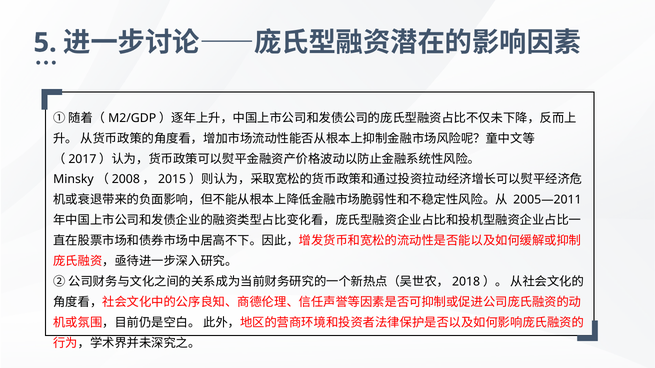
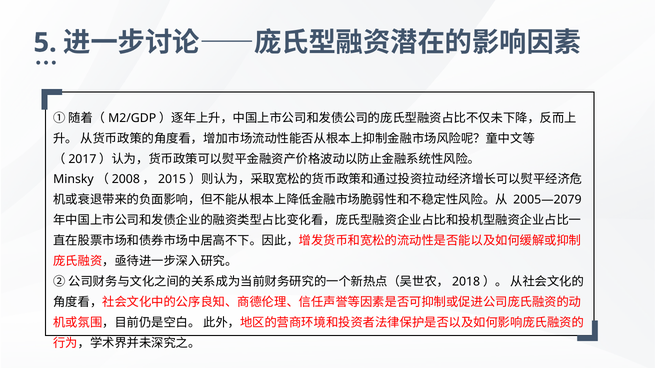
2005—2011: 2005—2011 -> 2005—2079
